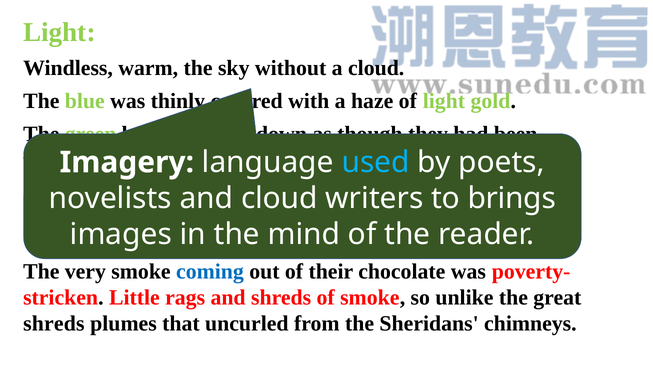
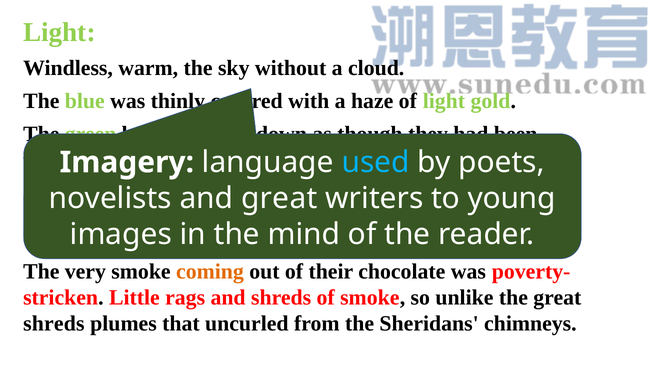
and cloud: cloud -> great
brings: brings -> young
coming colour: blue -> orange
